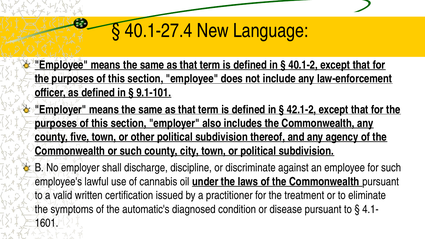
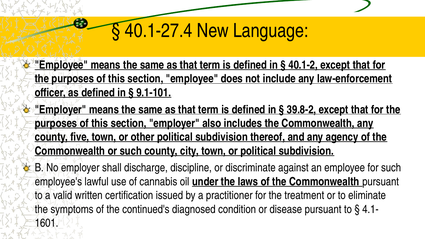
42.1-2: 42.1-2 -> 39.8-2
automatic's: automatic's -> continued's
